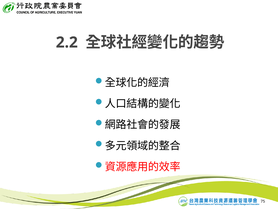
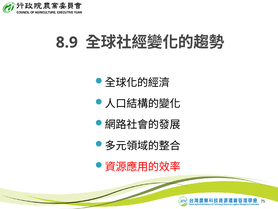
2.2: 2.2 -> 8.9
